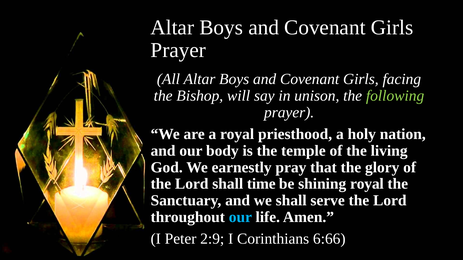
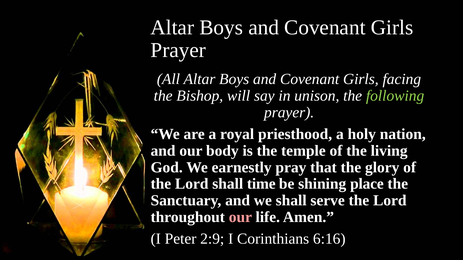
shining royal: royal -> place
our at (240, 218) colour: light blue -> pink
6:66: 6:66 -> 6:16
